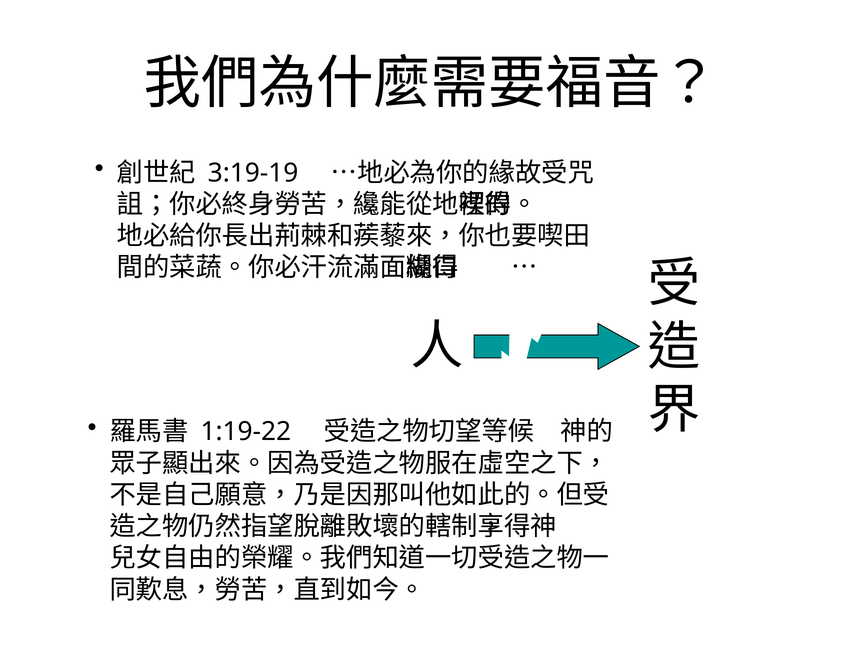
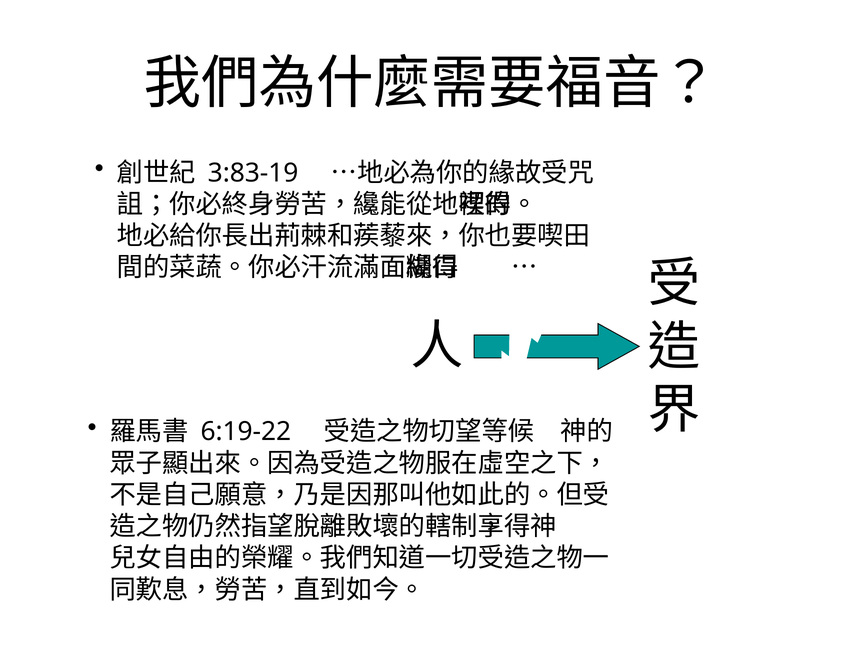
3:19-19: 3:19-19 -> 3:83-19
1:19-22: 1:19-22 -> 6:19-22
